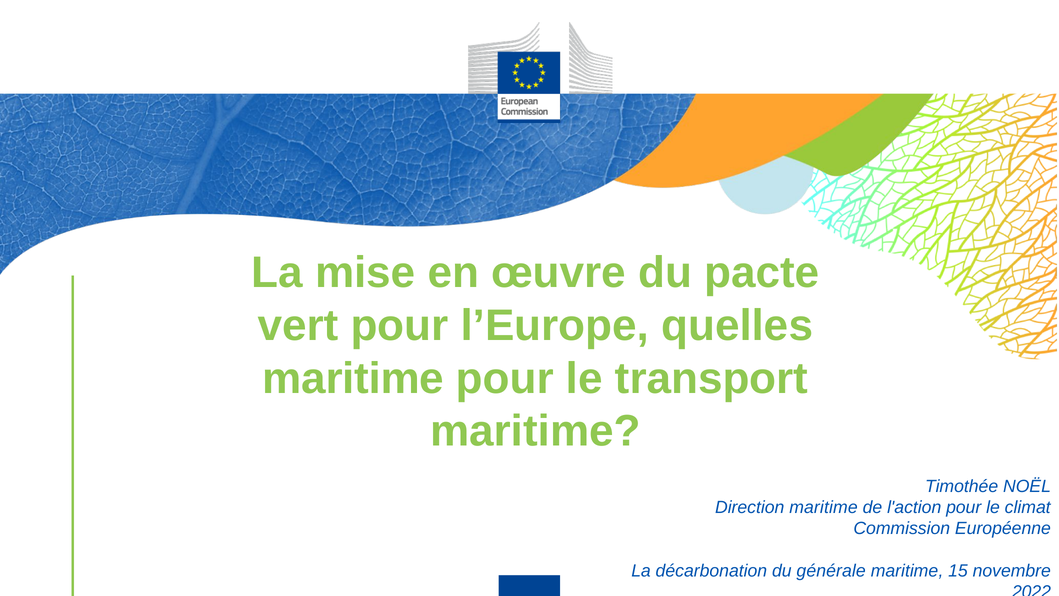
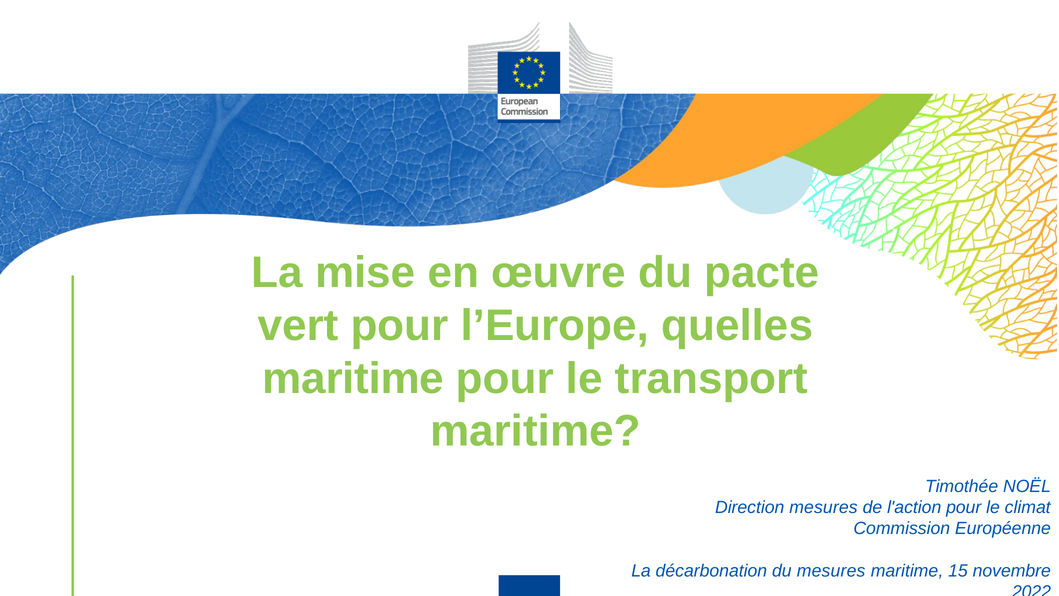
Direction maritime: maritime -> mesures
du générale: générale -> mesures
